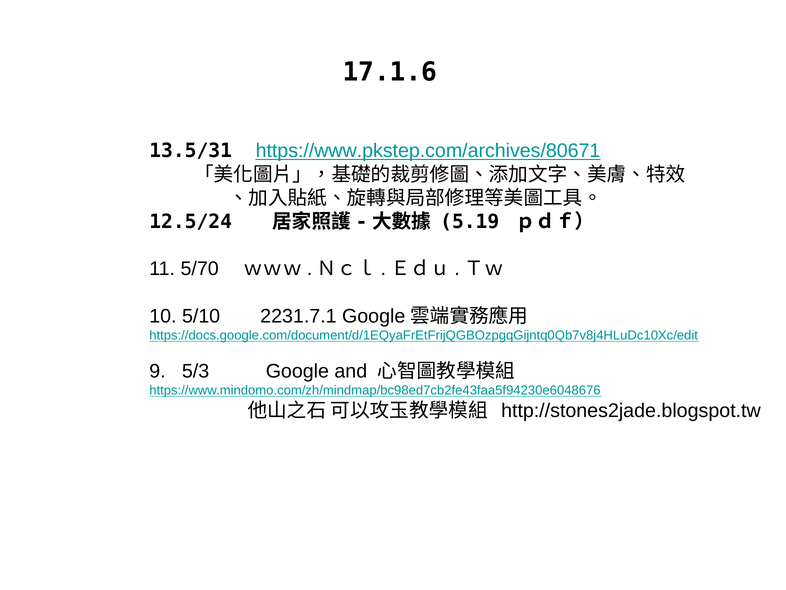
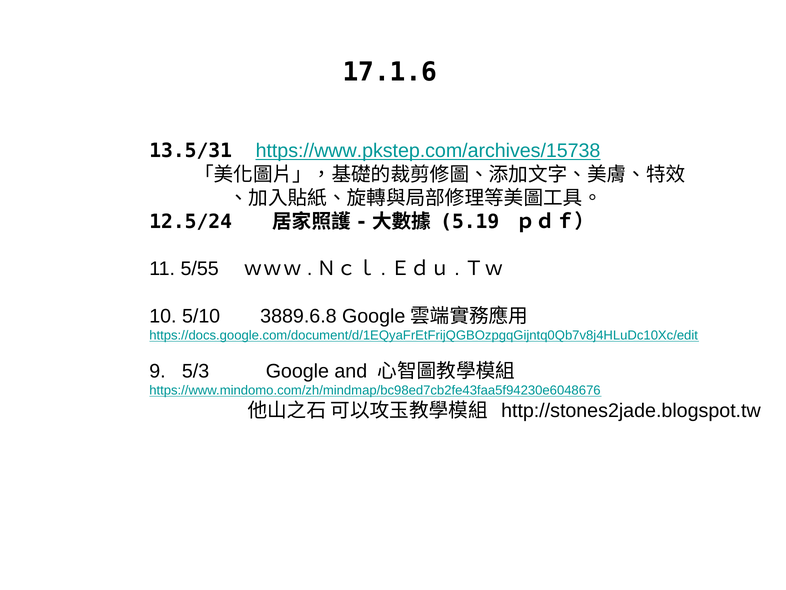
https://www.pkstep.com/archives/80671: https://www.pkstep.com/archives/80671 -> https://www.pkstep.com/archives/15738
5/70: 5/70 -> 5/55
2231.7.1: 2231.7.1 -> 3889.6.8
